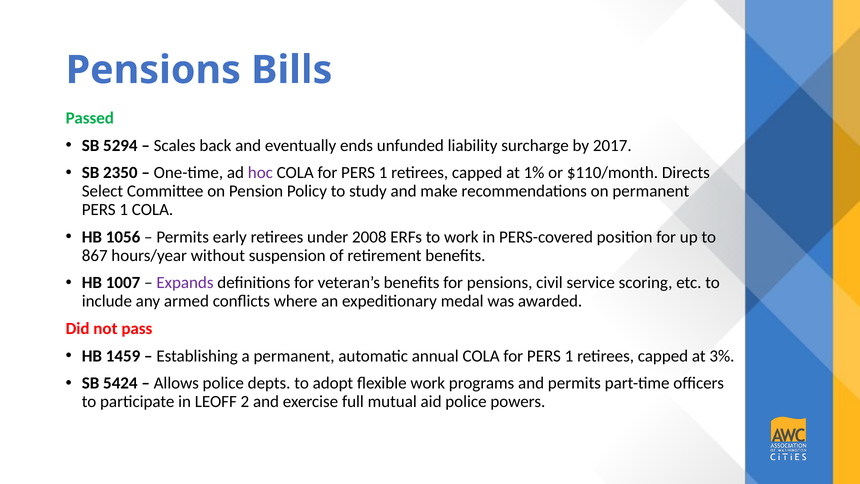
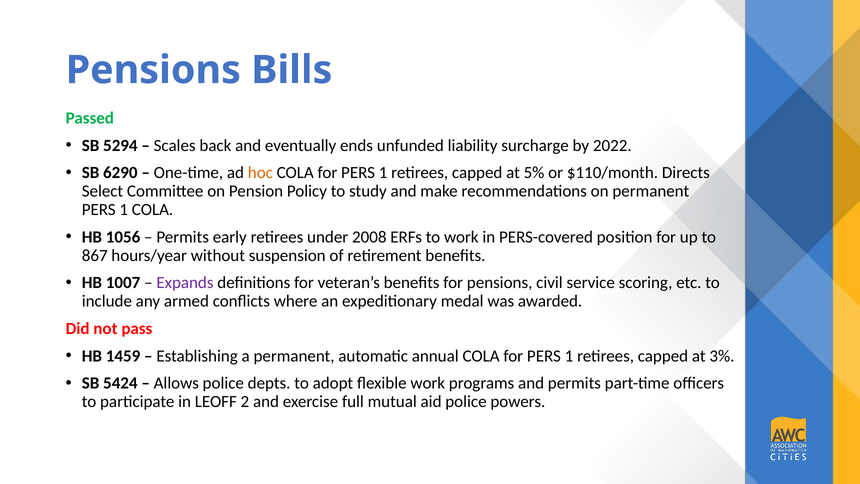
2017: 2017 -> 2022
2350: 2350 -> 6290
hoc colour: purple -> orange
1%: 1% -> 5%
